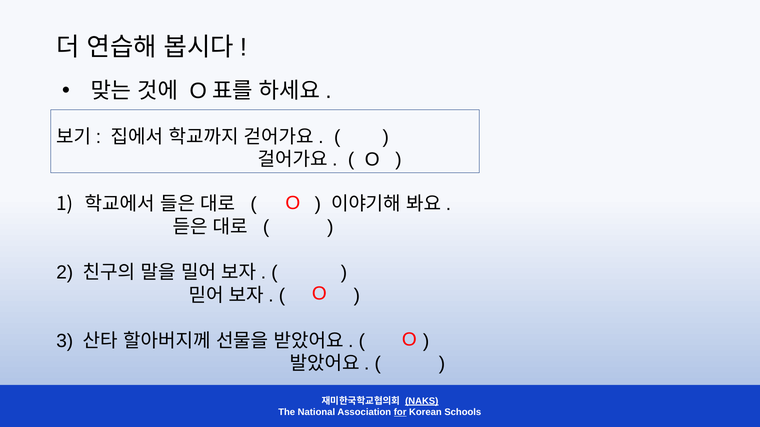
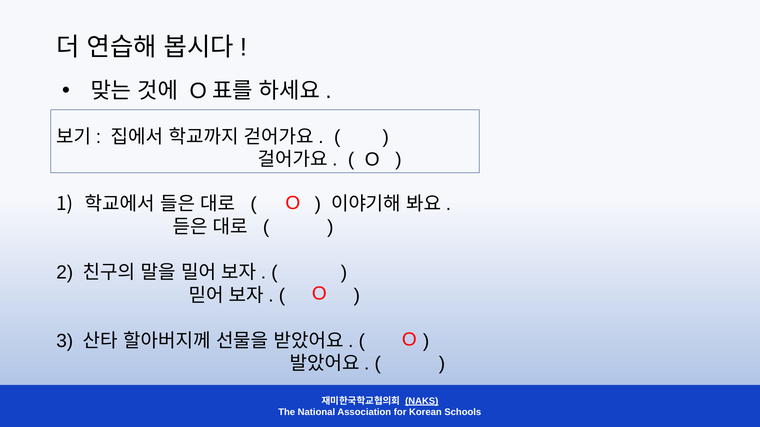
for underline: present -> none
